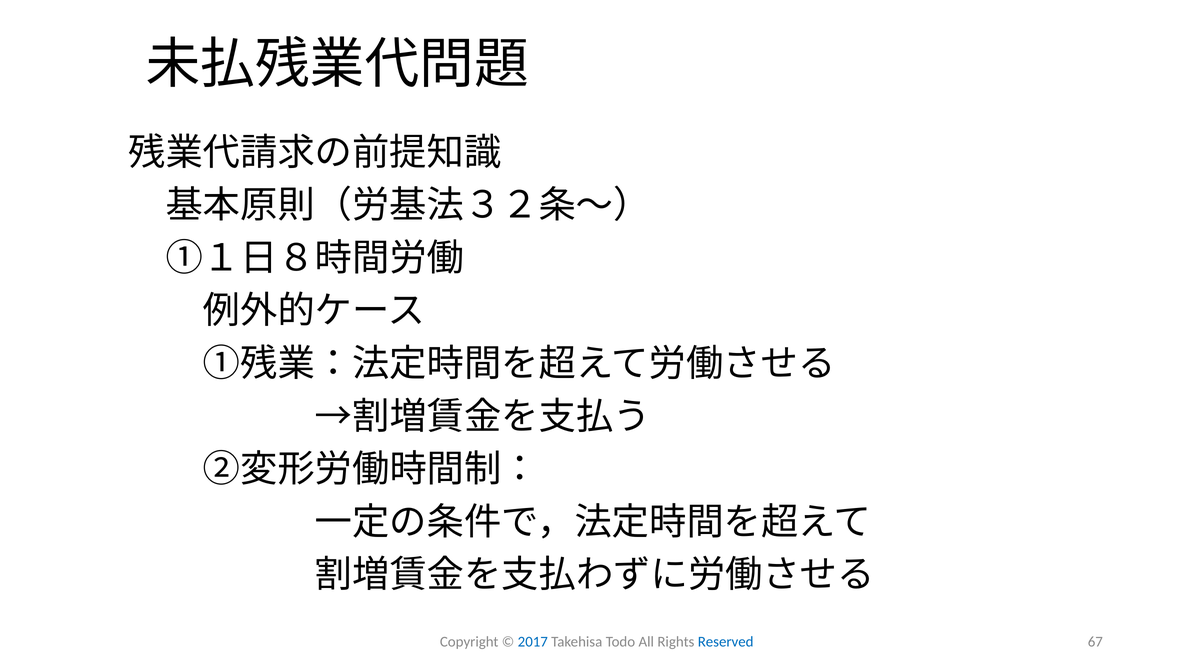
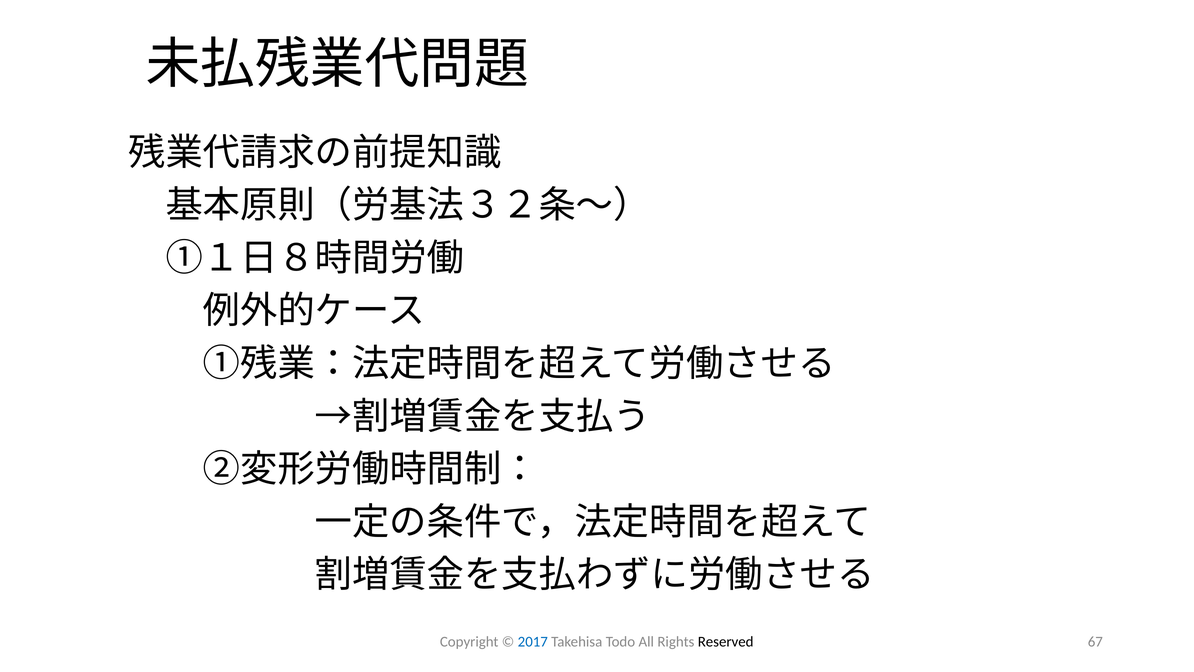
Reserved colour: blue -> black
